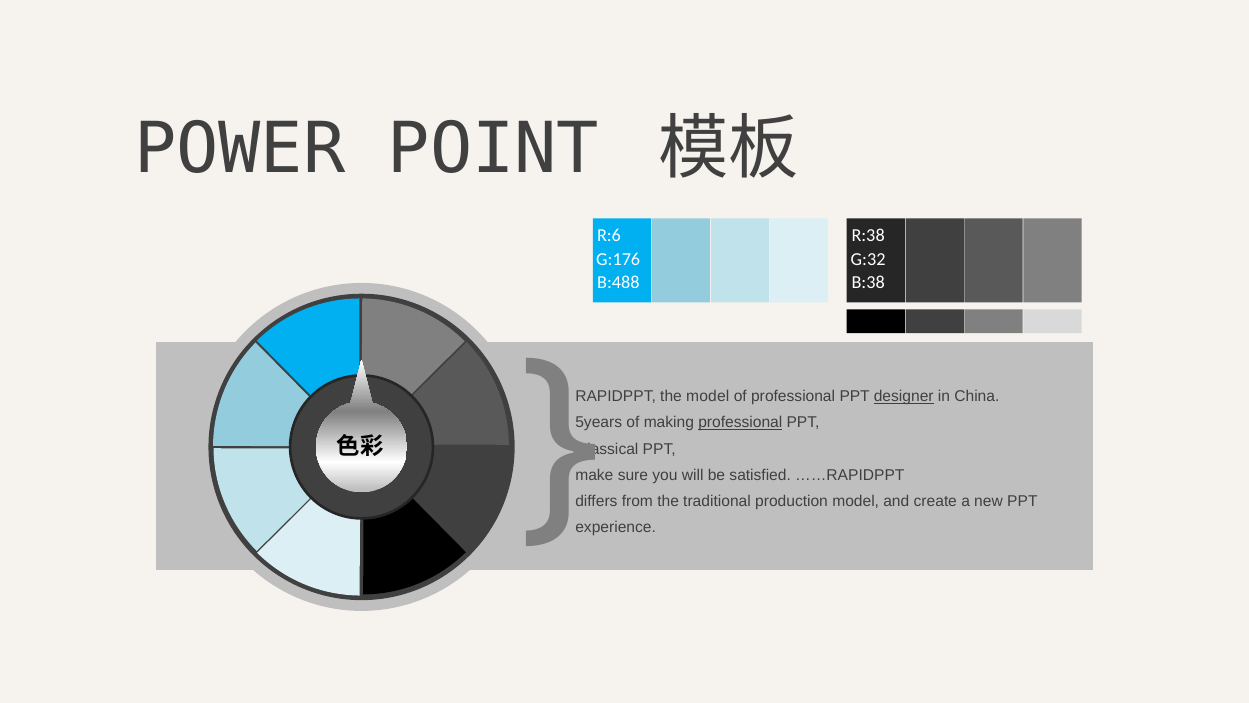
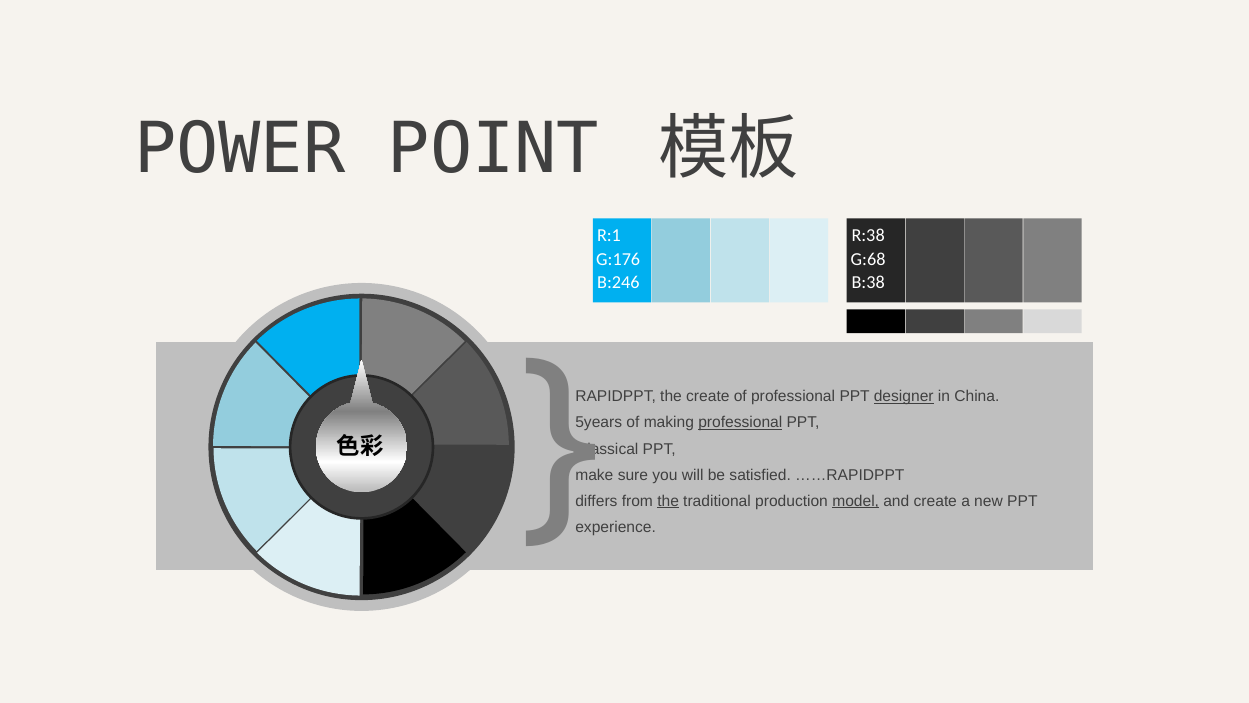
R:6: R:6 -> R:1
G:32: G:32 -> G:68
B:488: B:488 -> B:246
the model: model -> create
the at (668, 501) underline: none -> present
model at (856, 501) underline: none -> present
